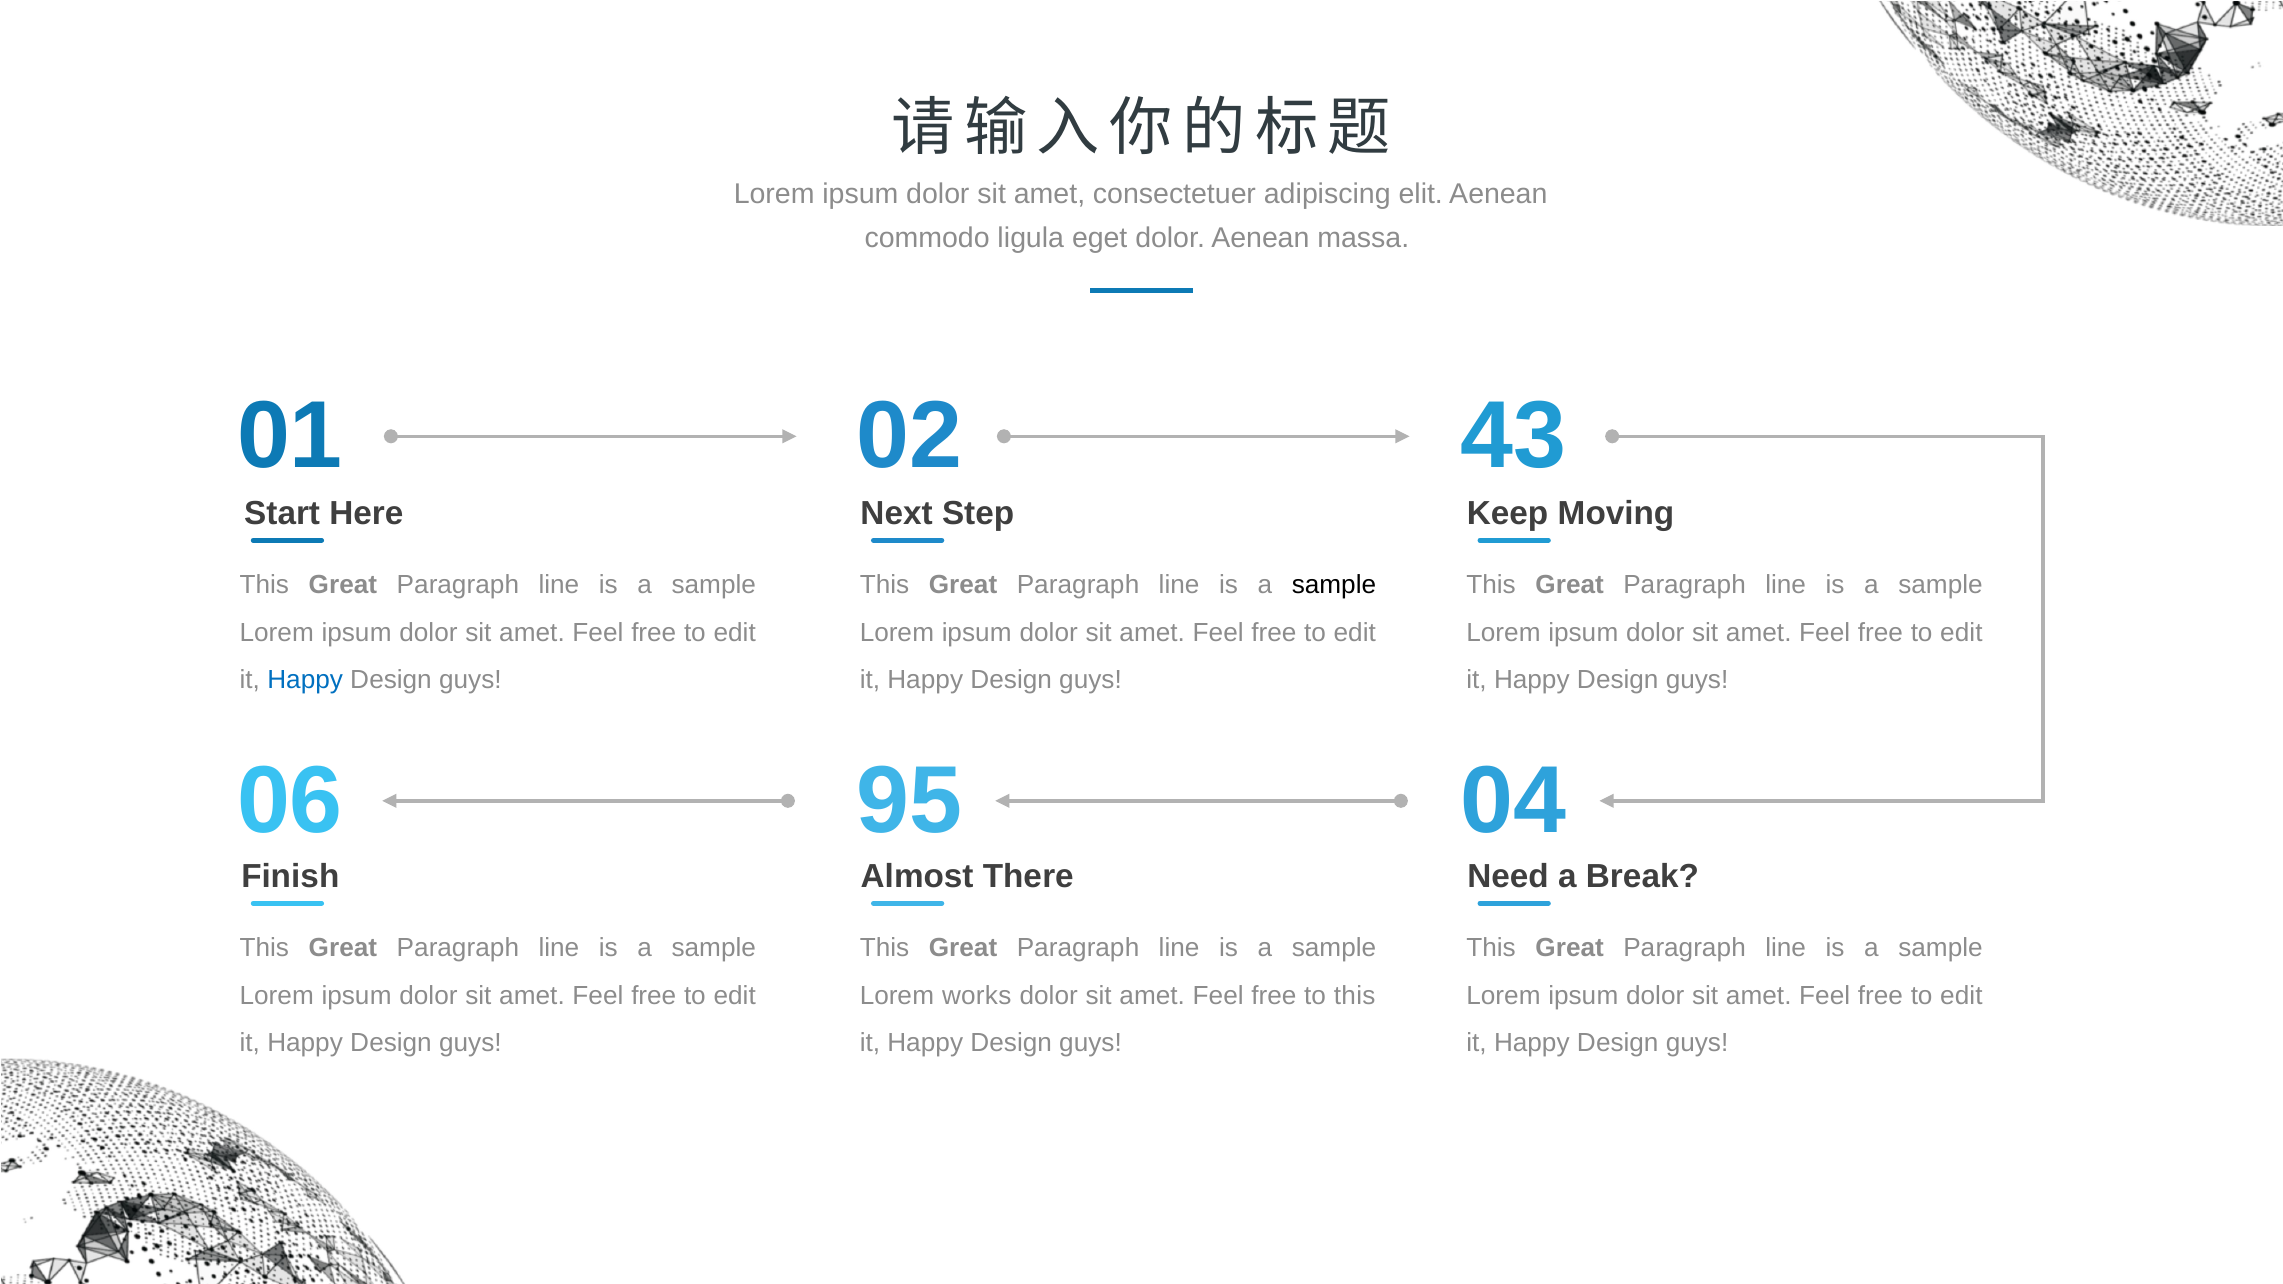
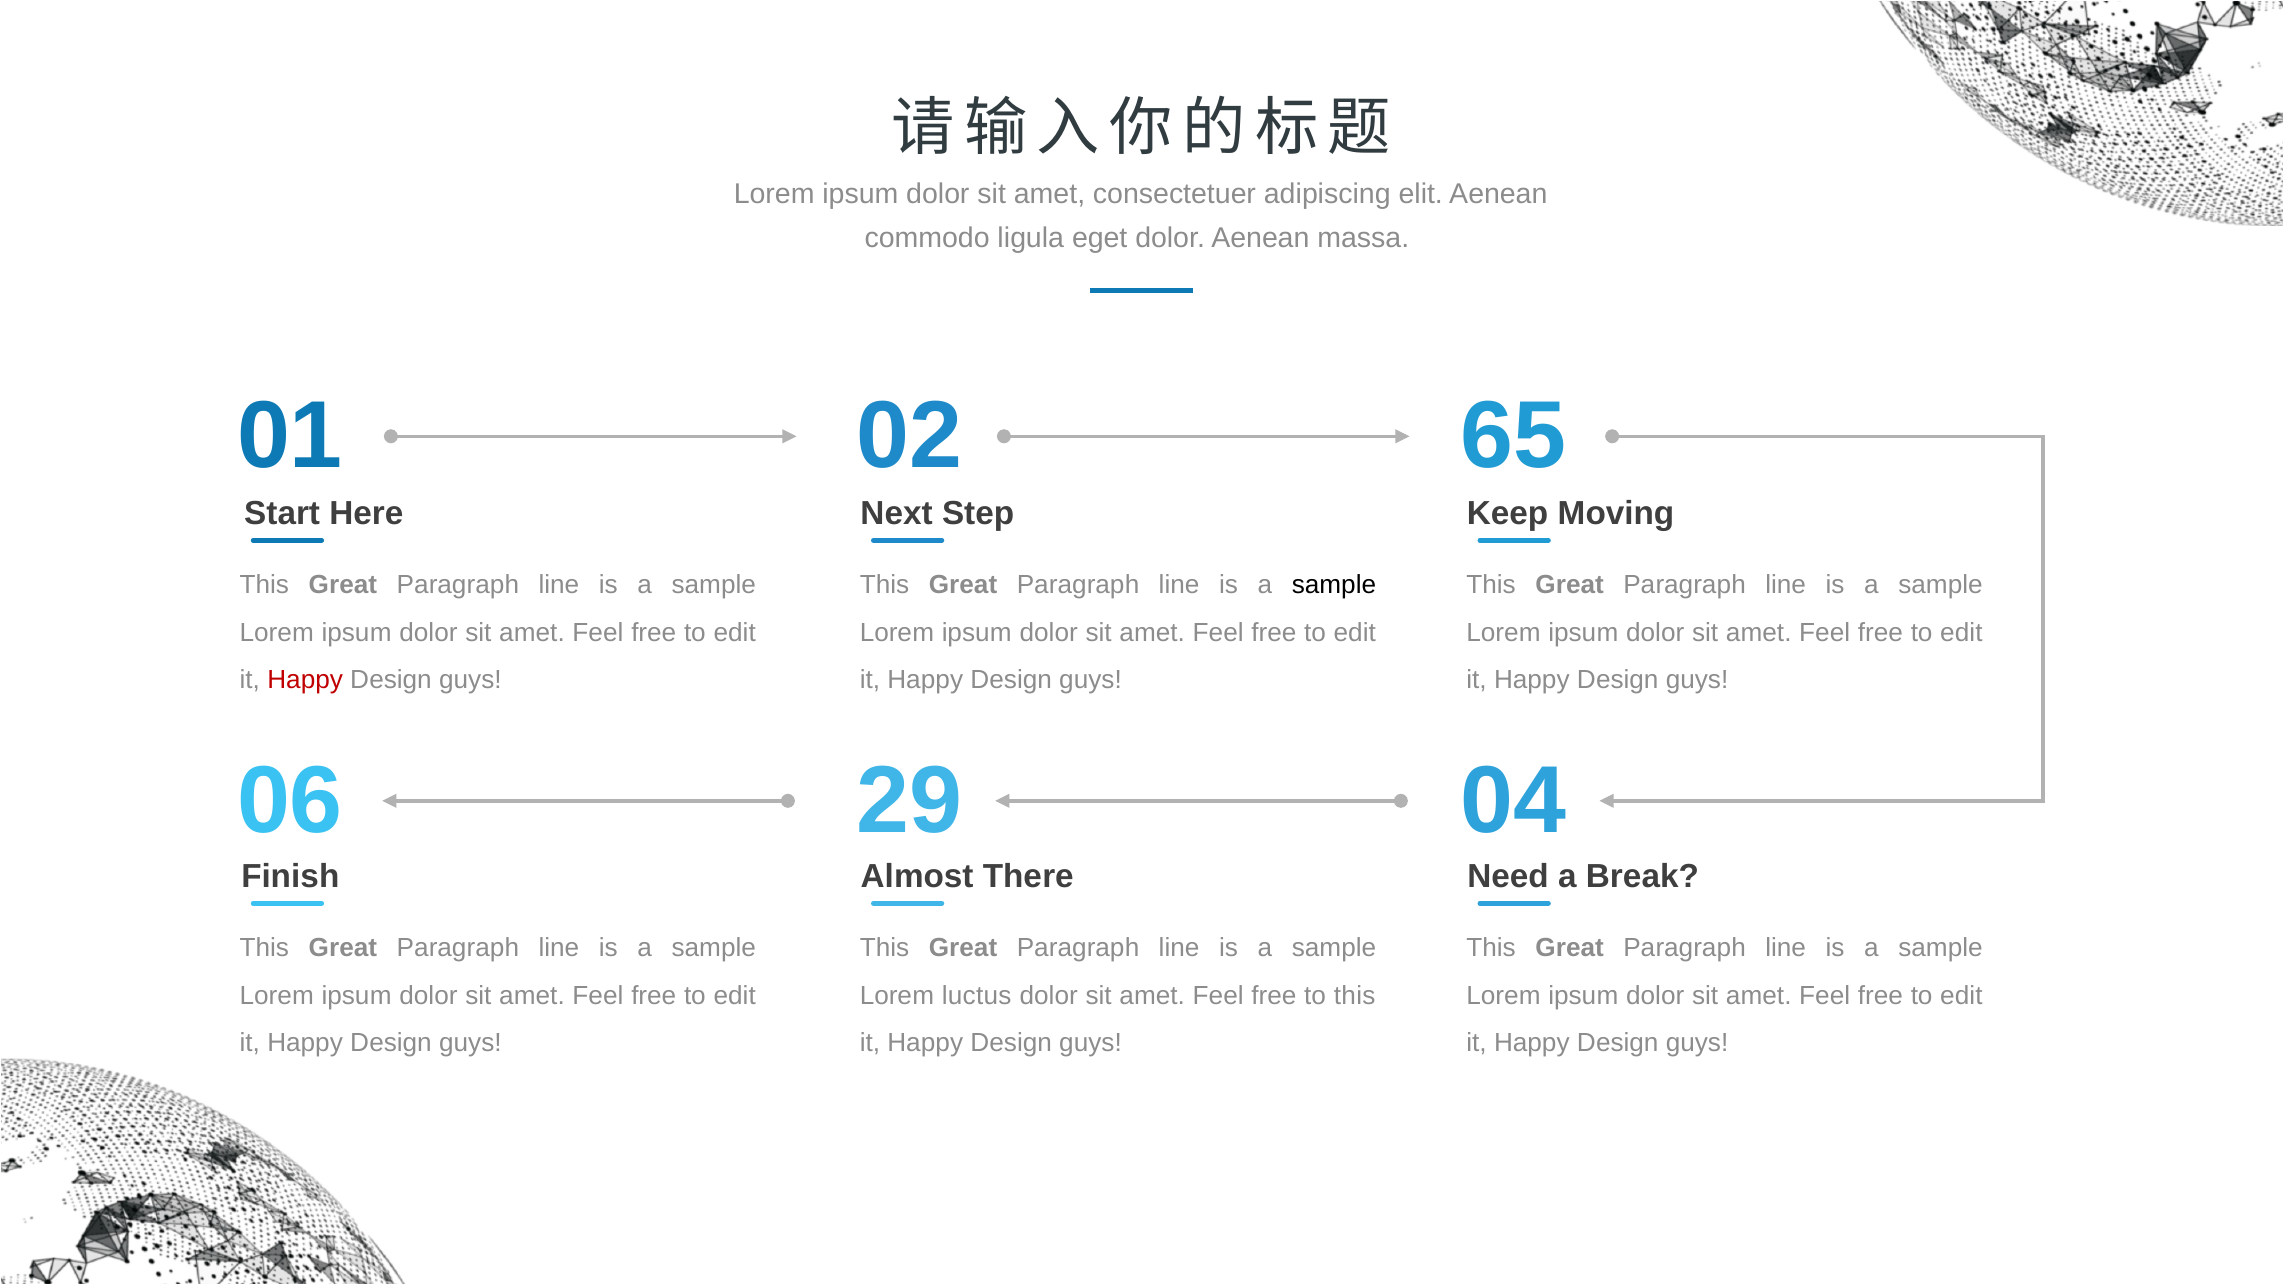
43: 43 -> 65
Happy at (305, 680) colour: blue -> red
95: 95 -> 29
works: works -> luctus
